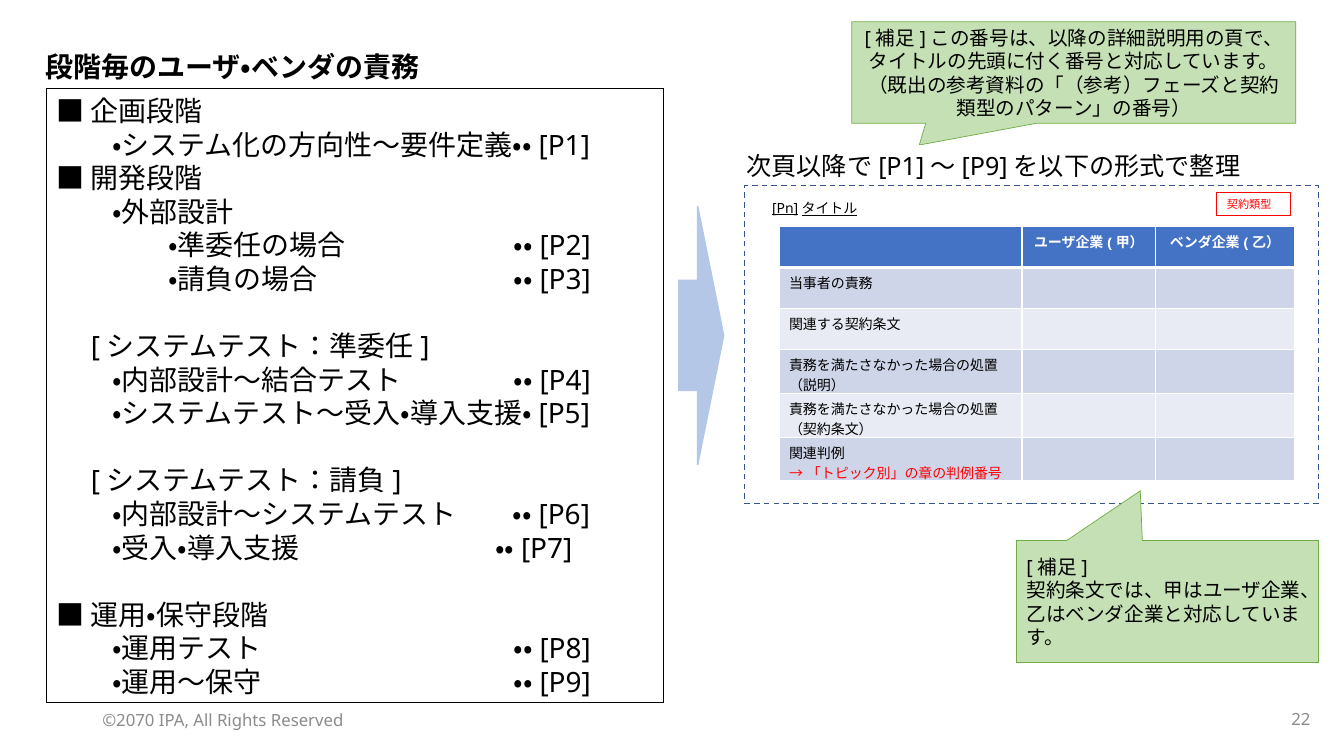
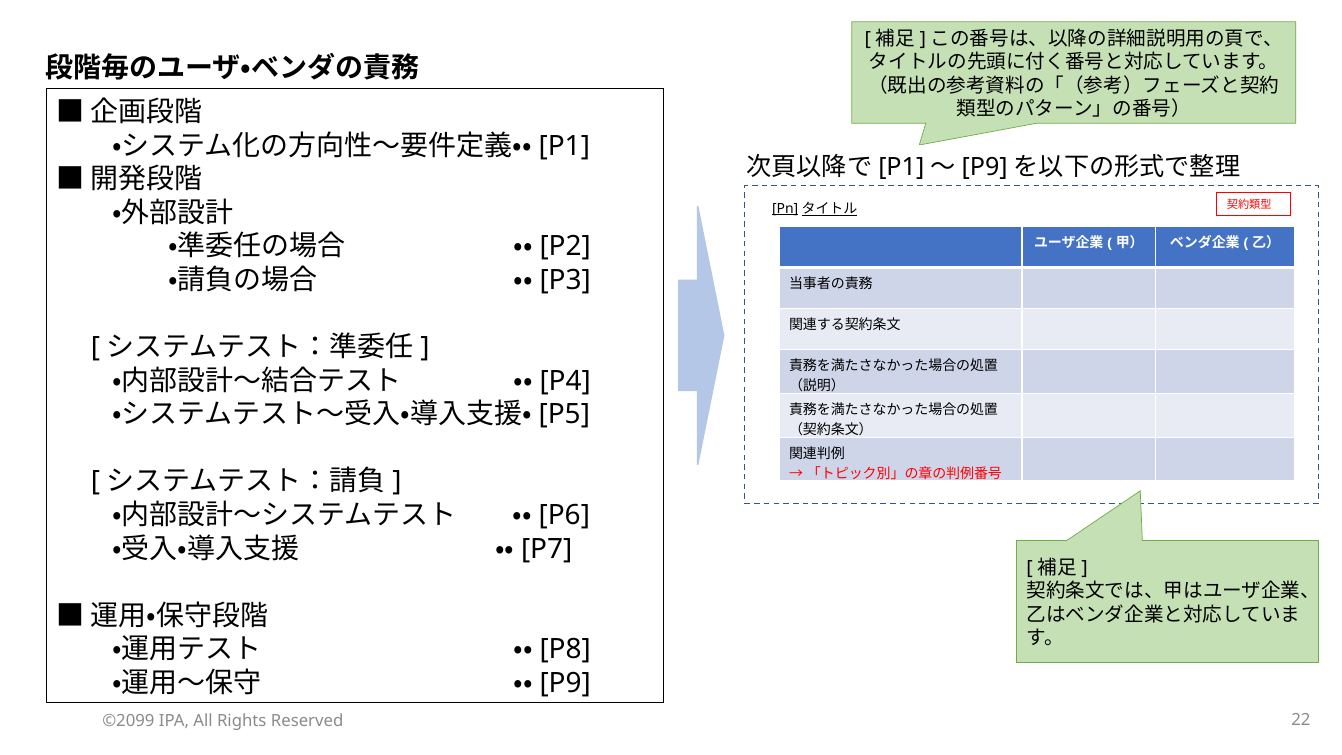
©2070: ©2070 -> ©2099
